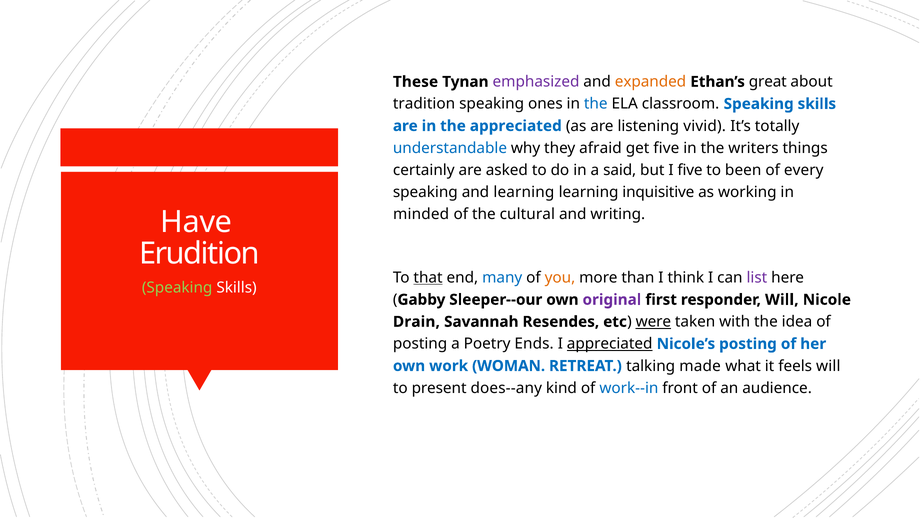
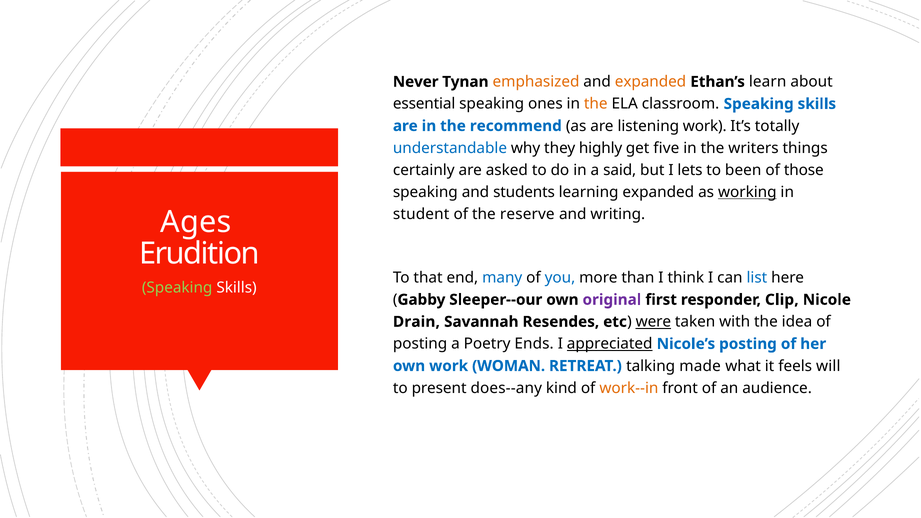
These: These -> Never
emphasized colour: purple -> orange
great: great -> learn
tradition: tradition -> essential
the at (596, 104) colour: blue -> orange
the appreciated: appreciated -> recommend
listening vivid: vivid -> work
afraid: afraid -> highly
I five: five -> lets
every: every -> those
and learning: learning -> students
learning inquisitive: inquisitive -> expanded
working underline: none -> present
minded: minded -> student
cultural: cultural -> reserve
Have: Have -> Ages
that underline: present -> none
you colour: orange -> blue
list colour: purple -> blue
responder Will: Will -> Clip
work--in colour: blue -> orange
